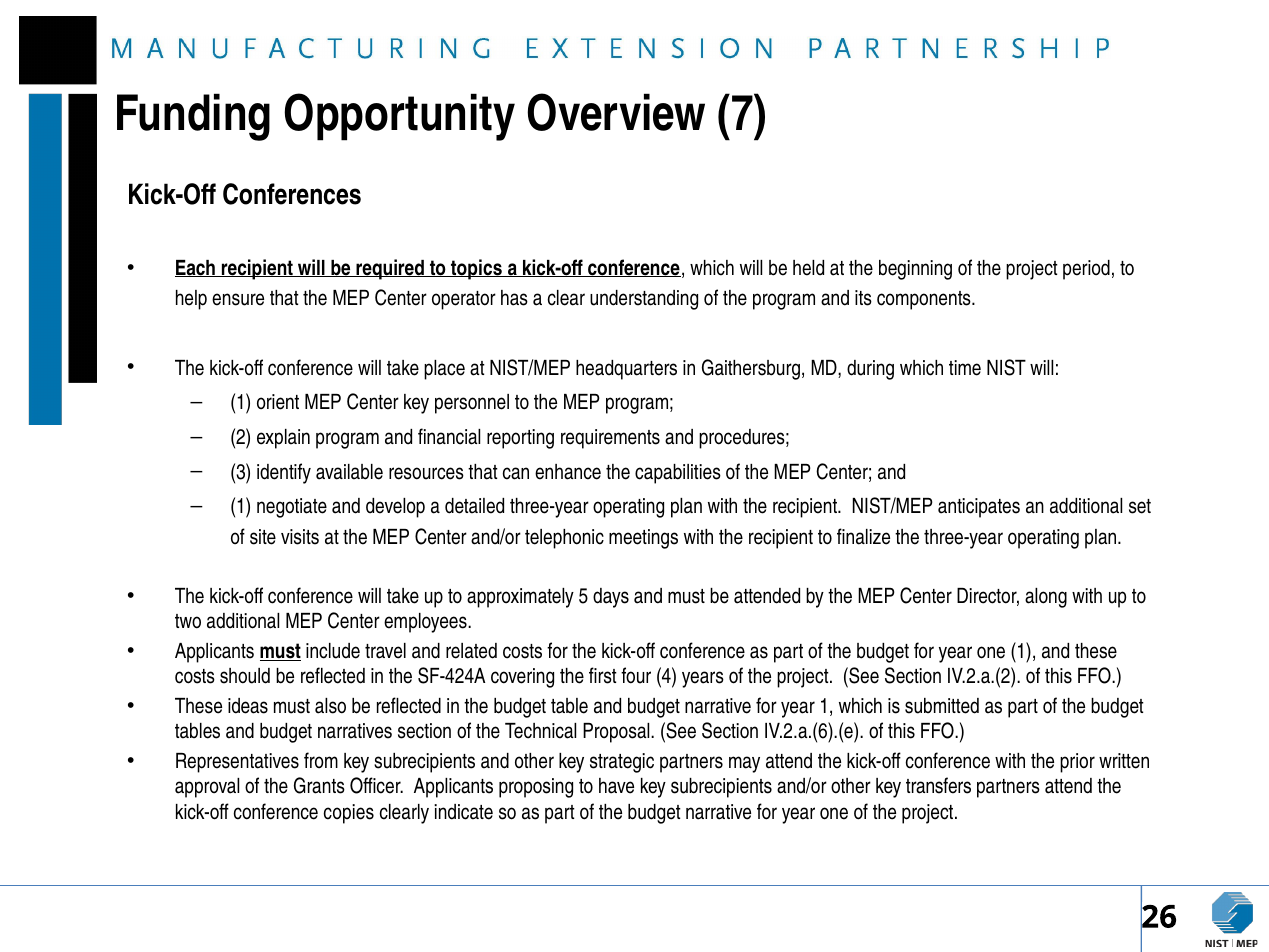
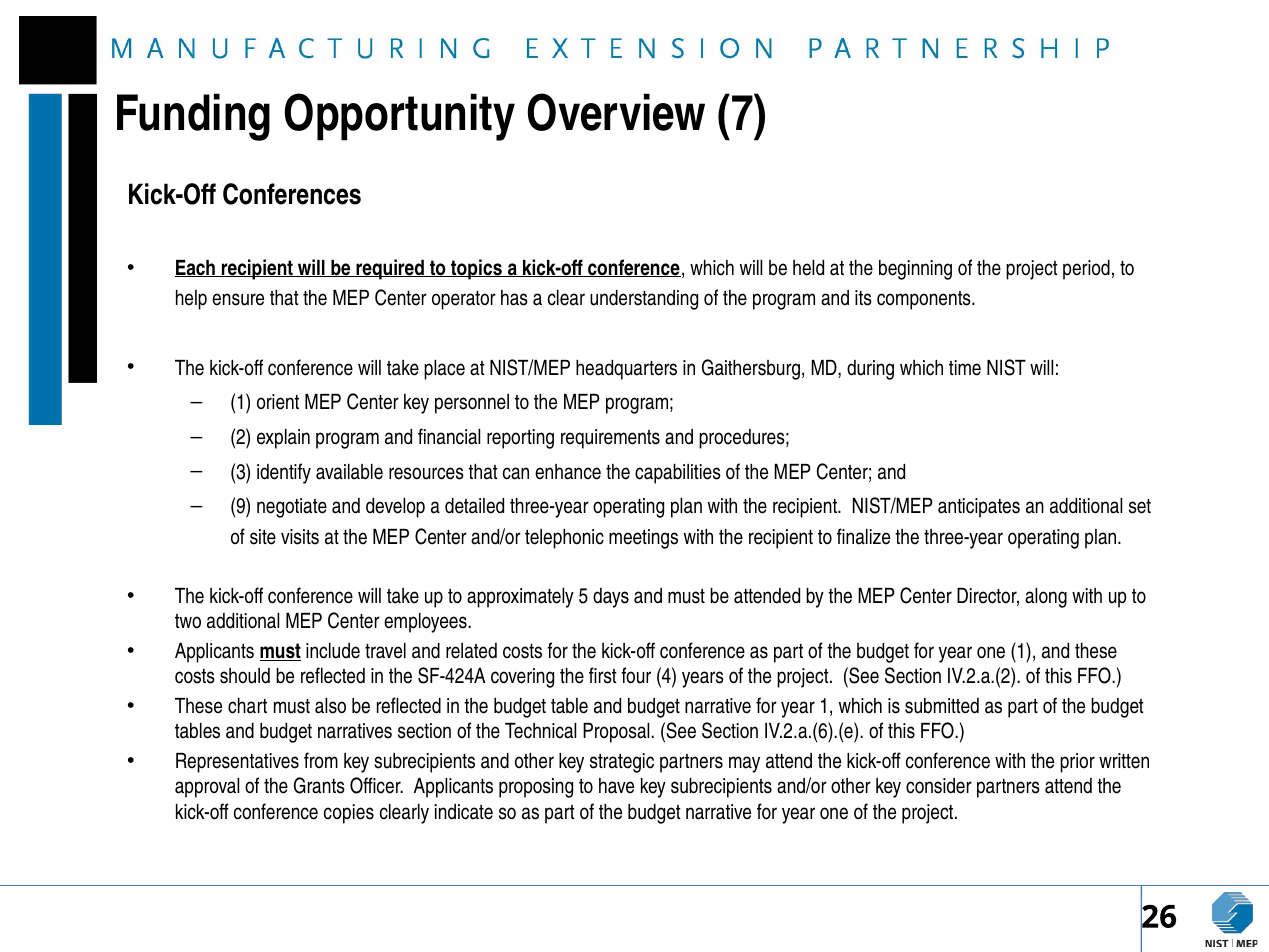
1 at (241, 507): 1 -> 9
ideas: ideas -> chart
transfers: transfers -> consider
